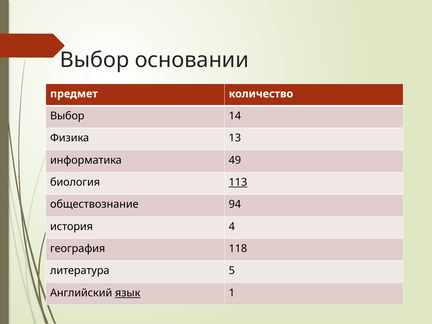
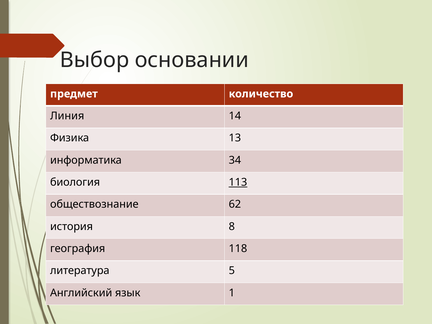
Выбор at (67, 116): Выбор -> Линия
49: 49 -> 34
94: 94 -> 62
4: 4 -> 8
язык underline: present -> none
